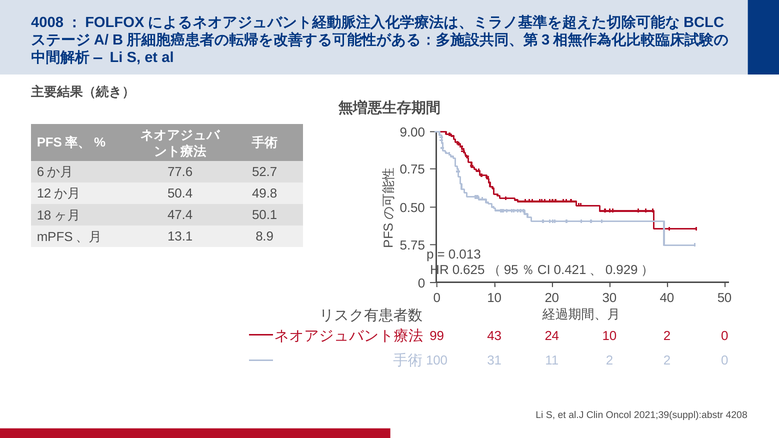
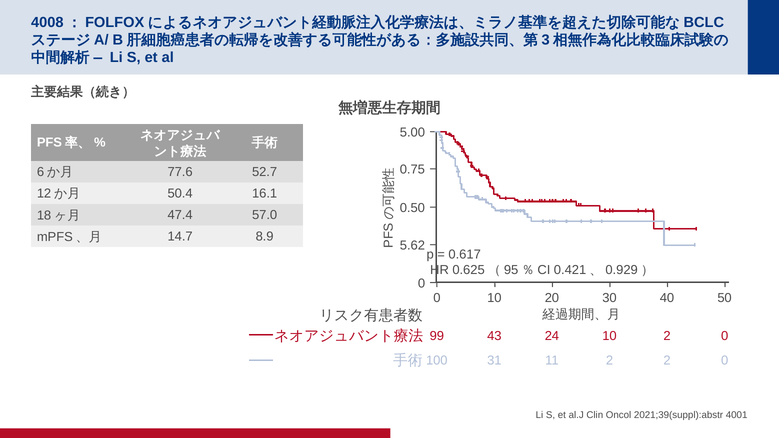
9.00: 9.00 -> 5.00
49.8: 49.8 -> 16.1
50.1: 50.1 -> 57.0
13.1: 13.1 -> 14.7
5.75: 5.75 -> 5.62
0.013: 0.013 -> 0.617
4208: 4208 -> 4001
